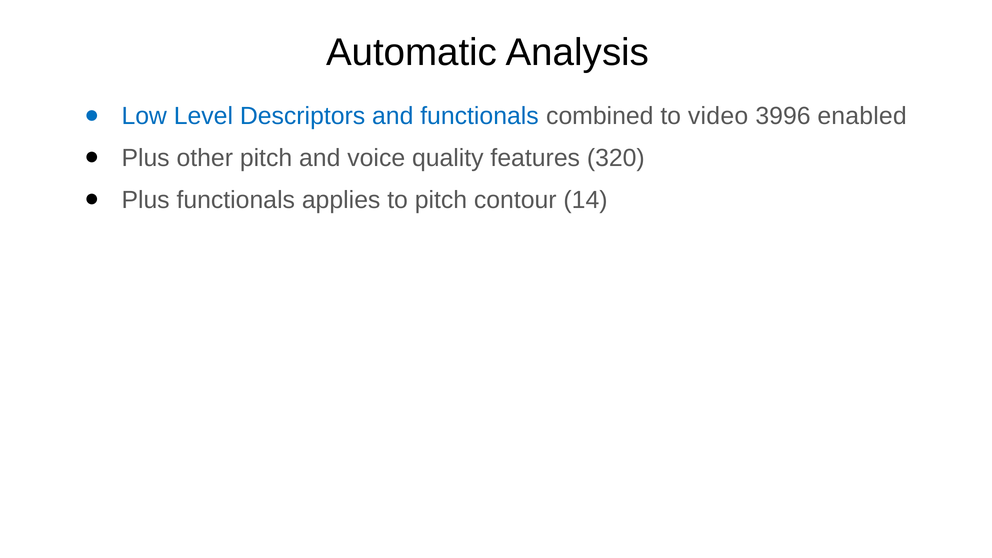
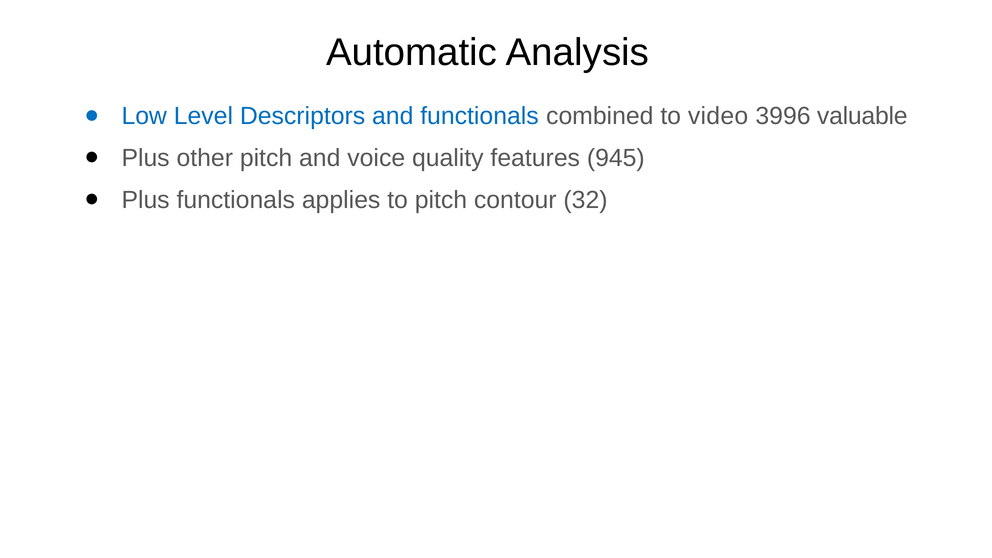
enabled: enabled -> valuable
320: 320 -> 945
14: 14 -> 32
